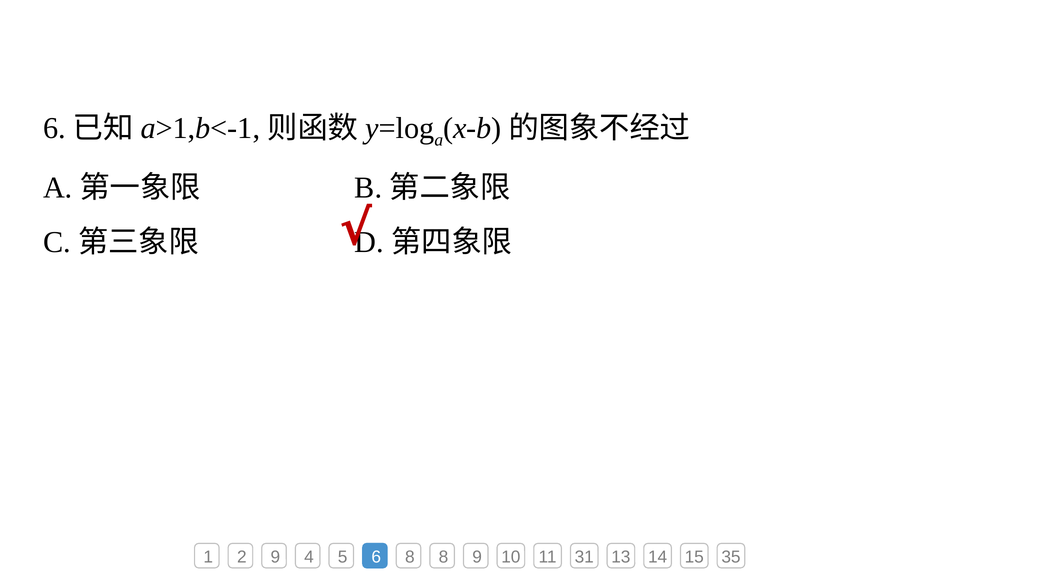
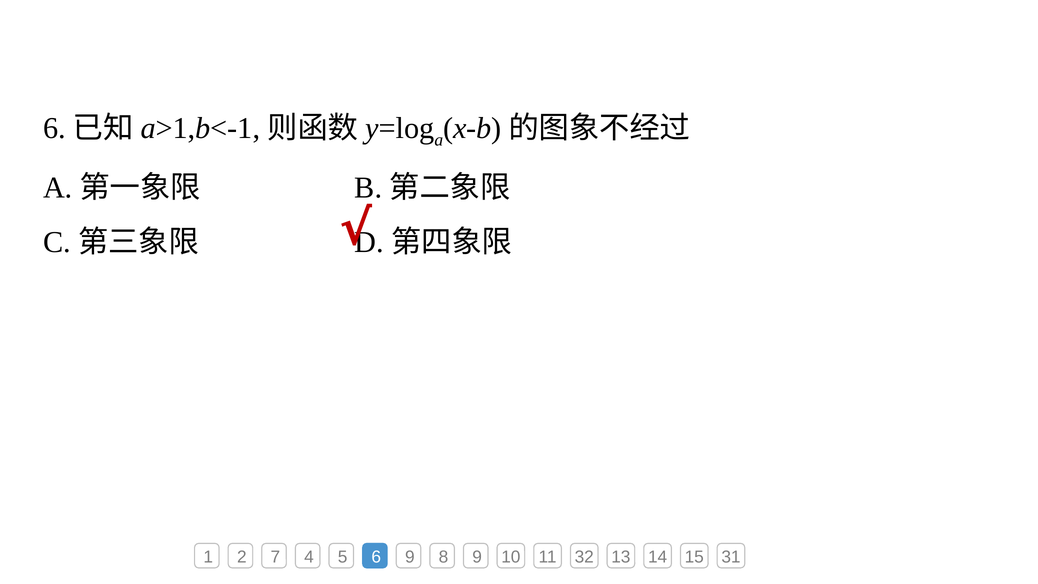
2 9: 9 -> 7
6 8: 8 -> 9
31: 31 -> 32
35: 35 -> 31
